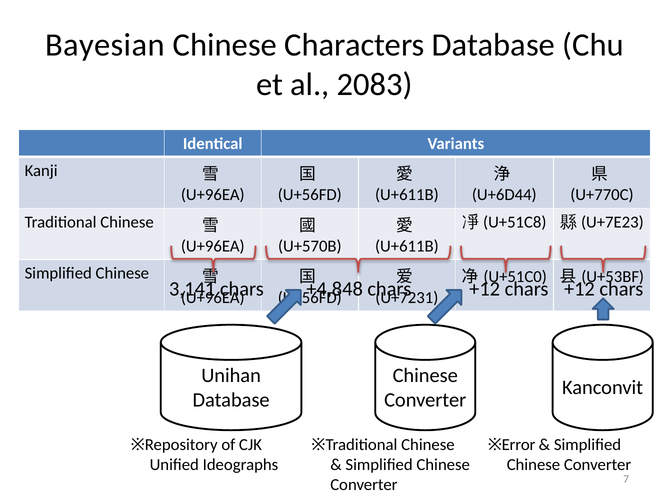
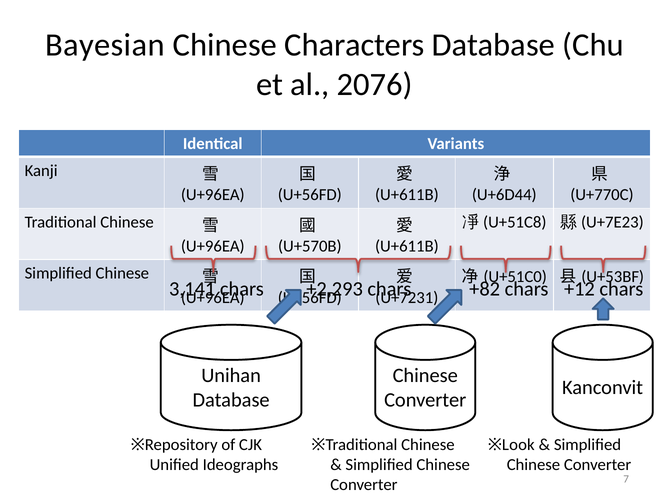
2083: 2083 -> 2076
+4,848: +4,848 -> +2,293
+12 at (485, 289): +12 -> +82
Error: Error -> Look
